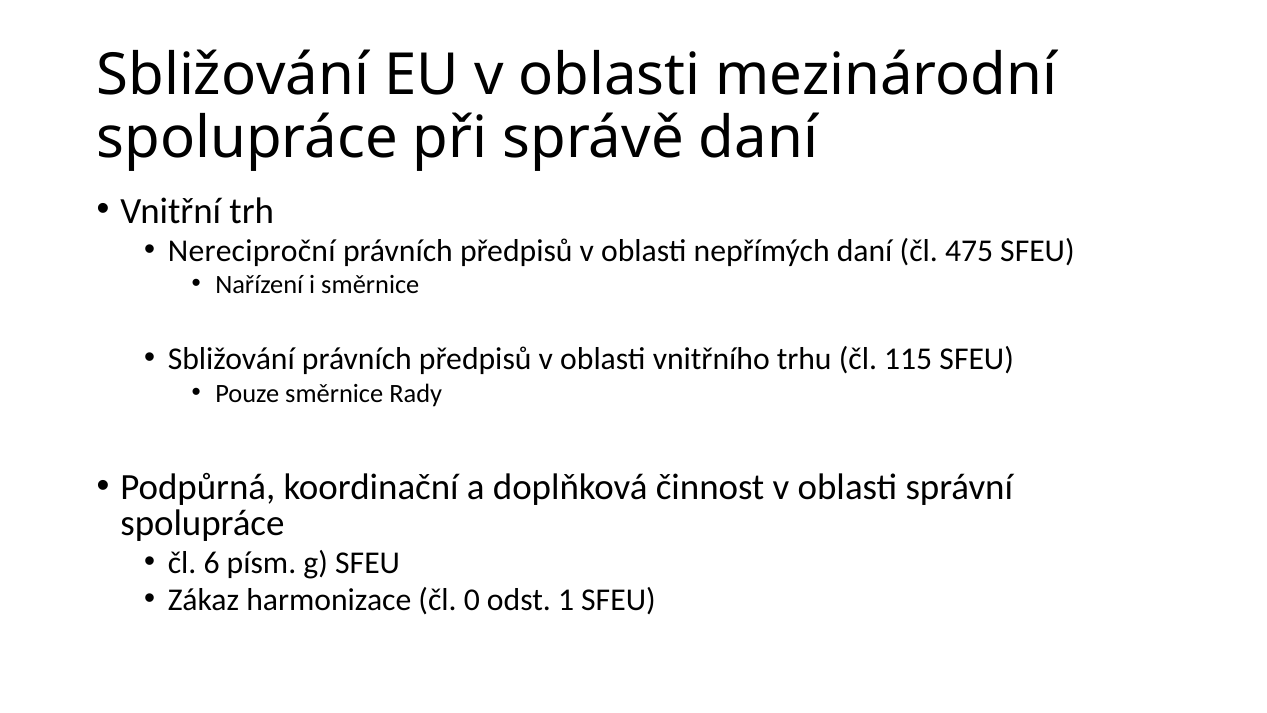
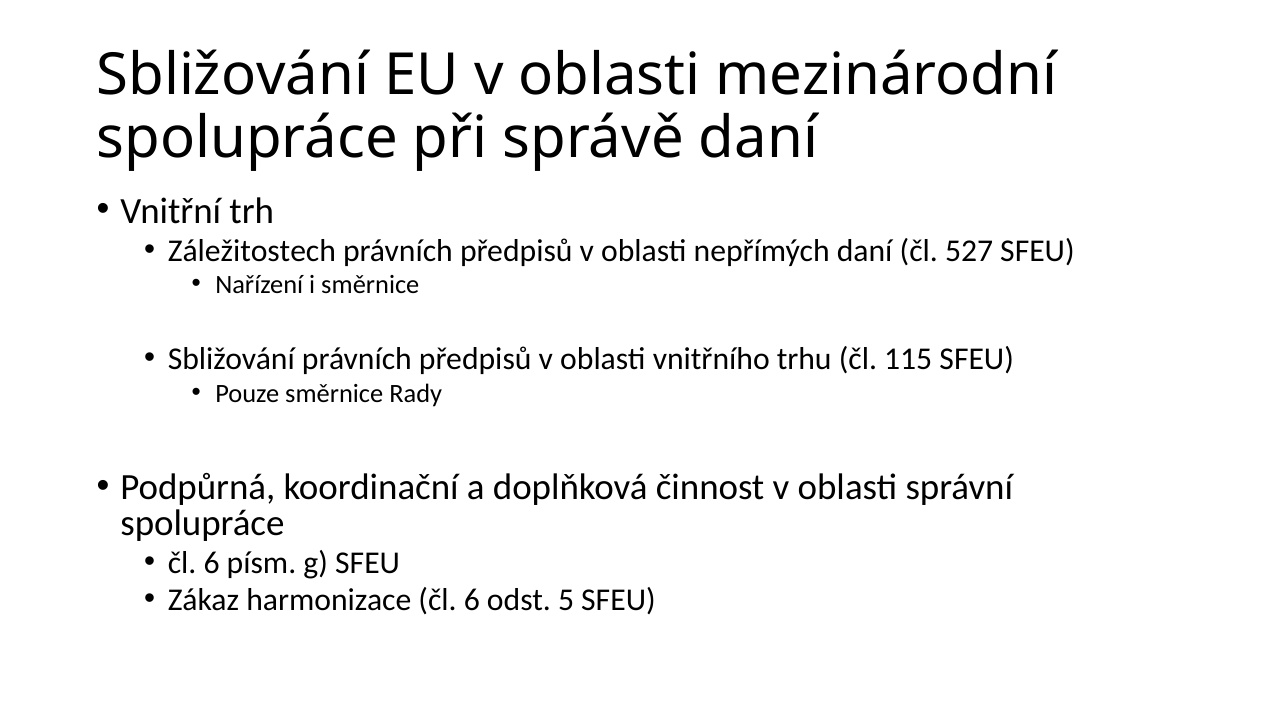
Nereciproční: Nereciproční -> Záležitostech
475: 475 -> 527
harmonizace čl 0: 0 -> 6
1: 1 -> 5
